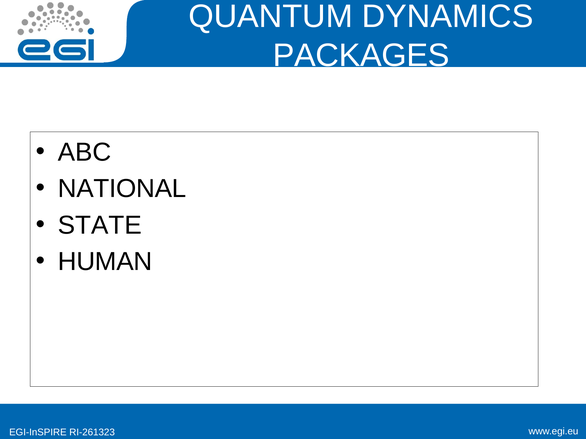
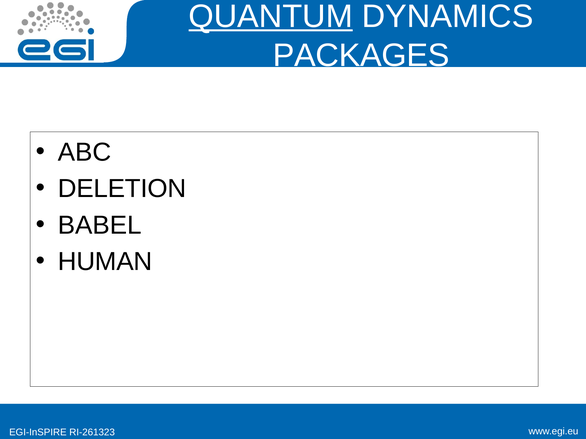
QUANTUM underline: none -> present
NATIONAL: NATIONAL -> DELETION
STATE: STATE -> BABEL
